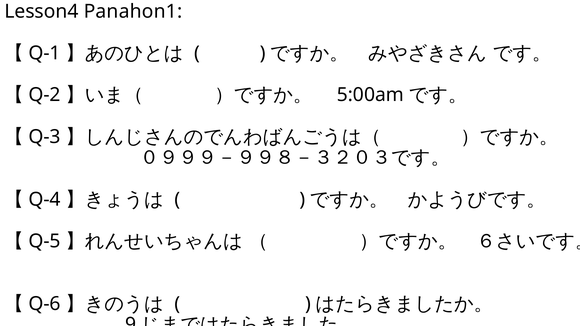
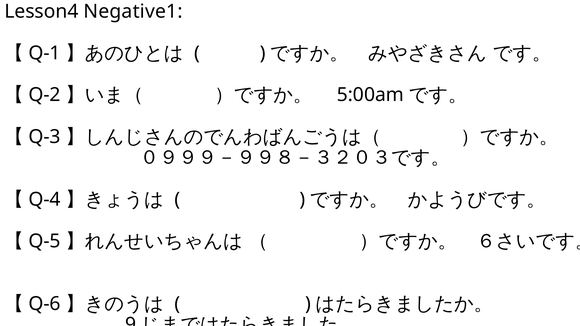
Panahon1: Panahon1 -> Negative1
